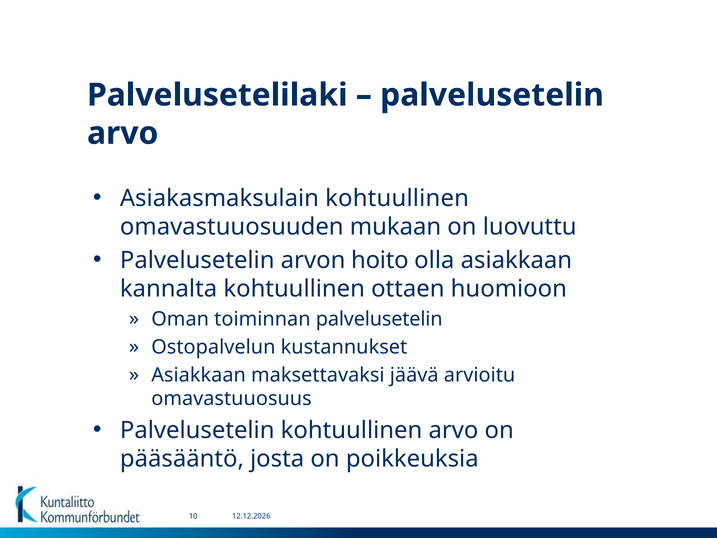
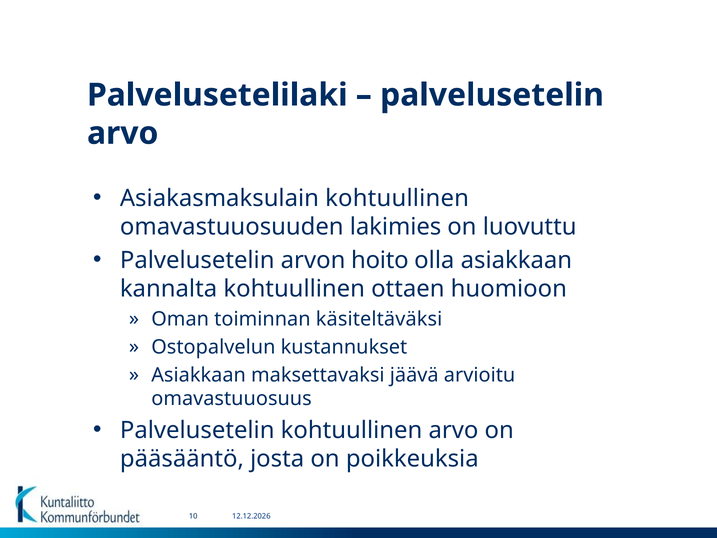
mukaan: mukaan -> lakimies
toiminnan palvelusetelin: palvelusetelin -> käsiteltäväksi
